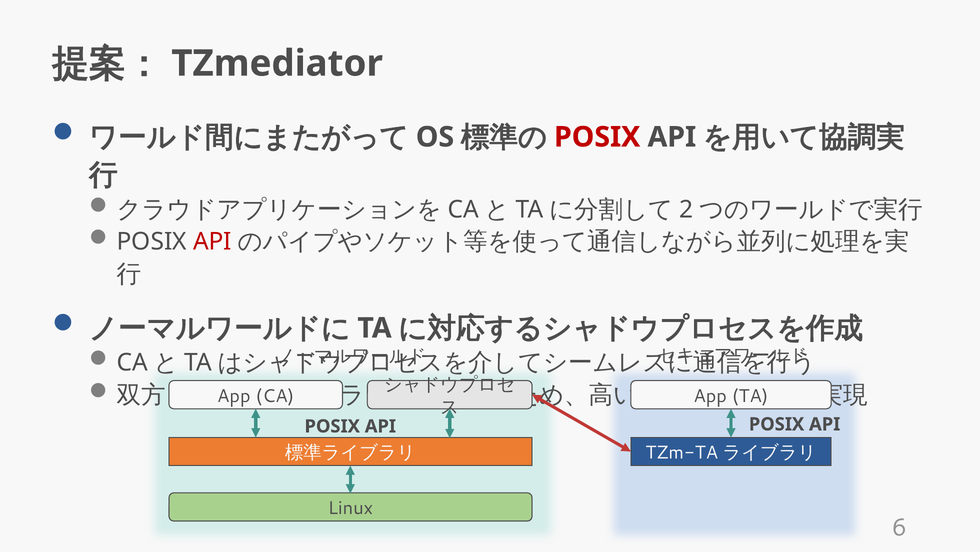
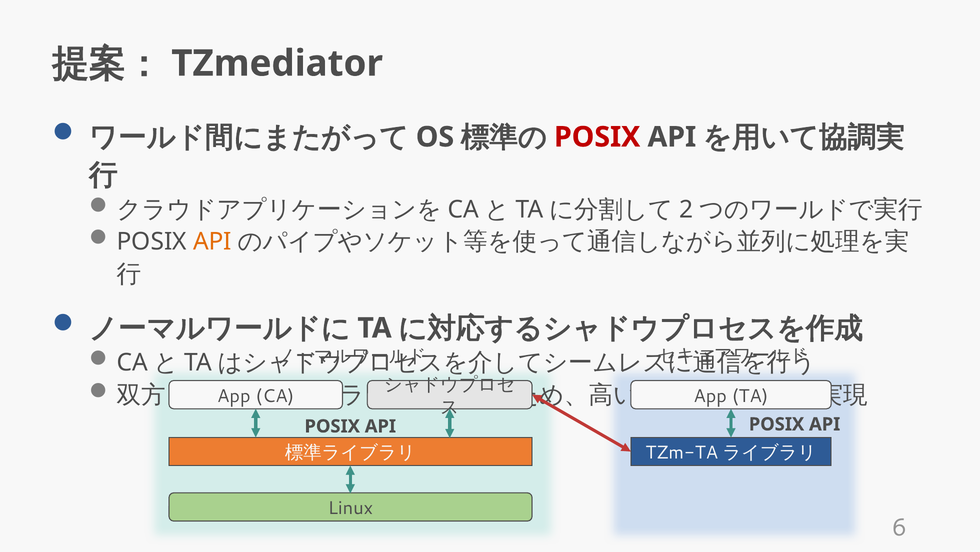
API at (212, 241) colour: red -> orange
